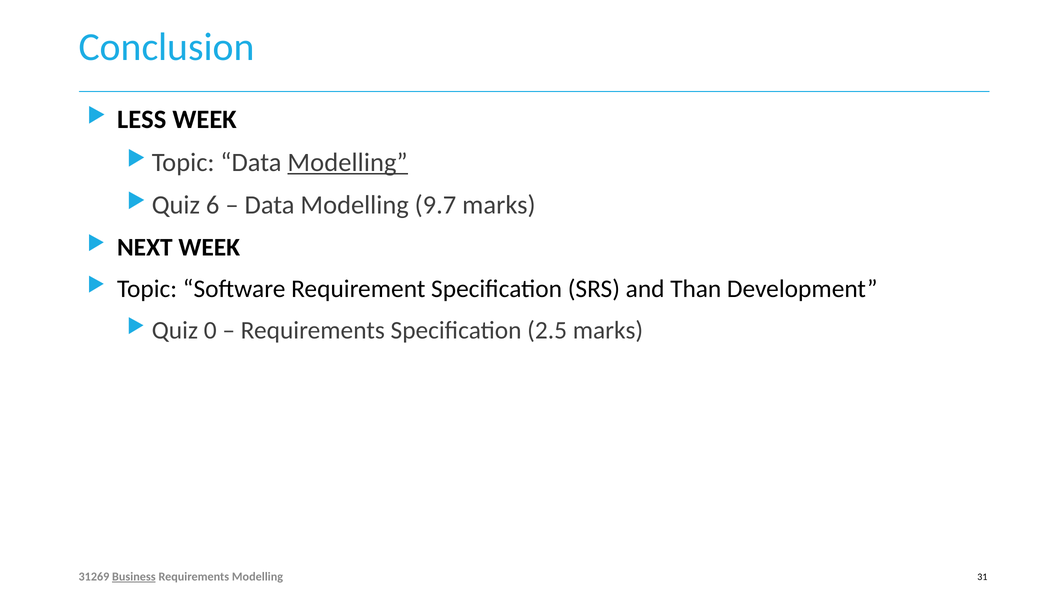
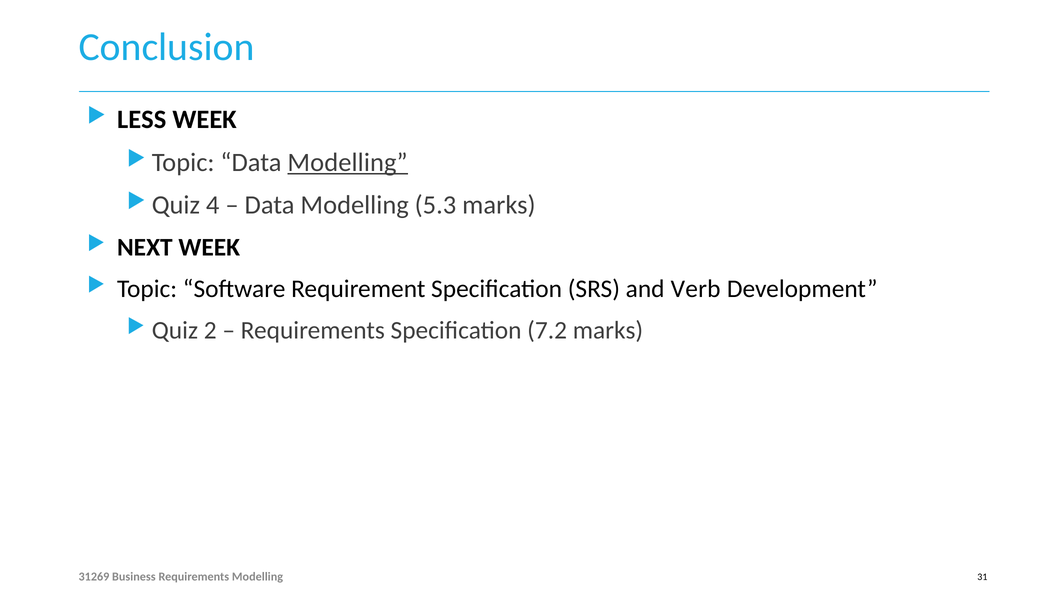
6: 6 -> 4
9.7: 9.7 -> 5.3
Than: Than -> Verb
0: 0 -> 2
2.5: 2.5 -> 7.2
Business underline: present -> none
